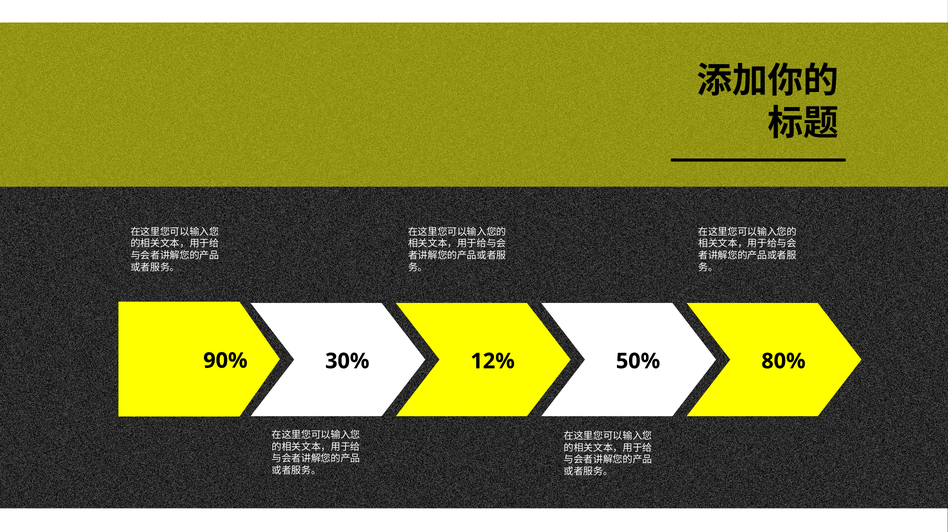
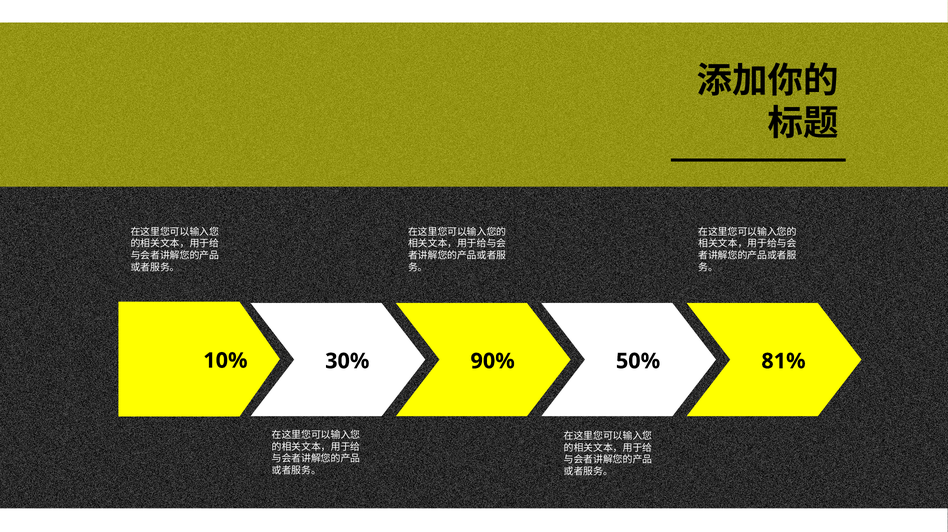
90%: 90% -> 10%
12%: 12% -> 90%
80%: 80% -> 81%
